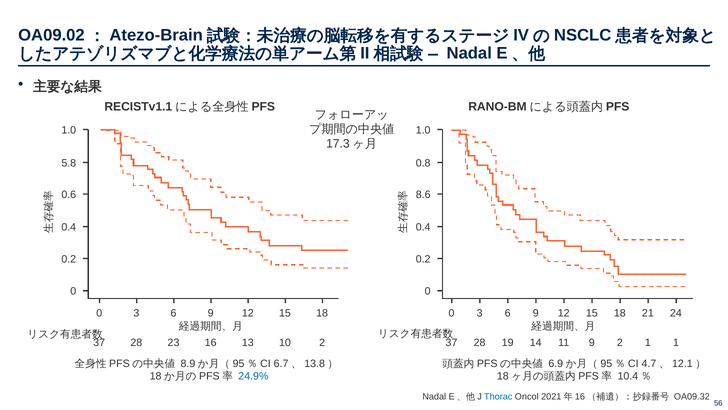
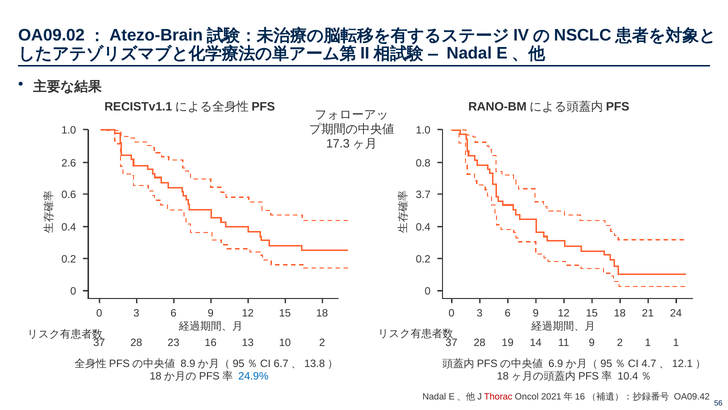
5.8: 5.8 -> 2.6
8.6: 8.6 -> 3.7
Thorac colour: blue -> red
OA09.32: OA09.32 -> OA09.42
